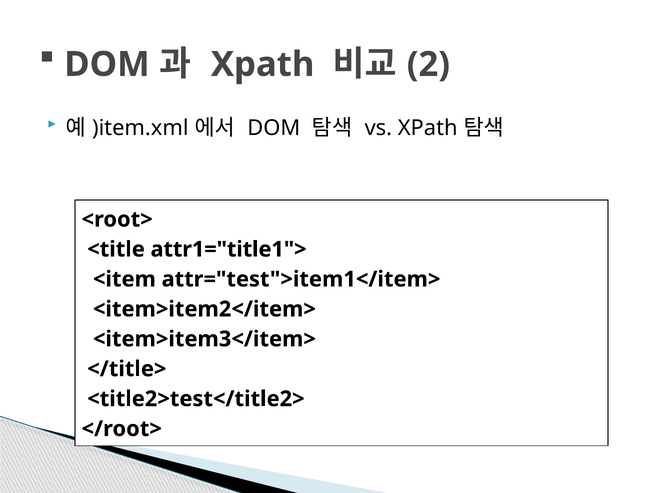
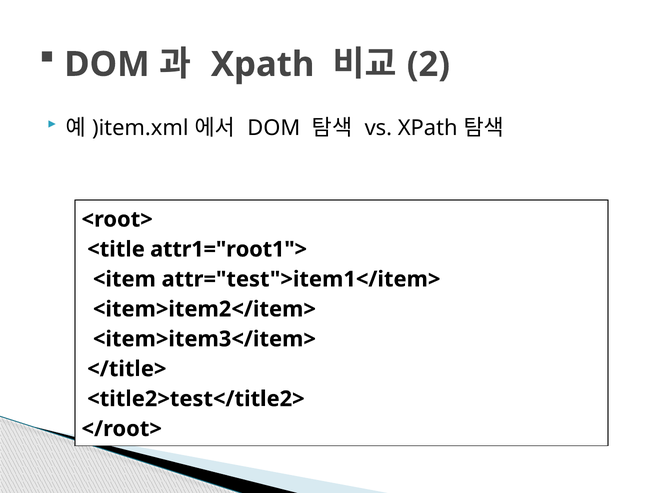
attr1="title1">: attr1="title1"> -> attr1="root1">
